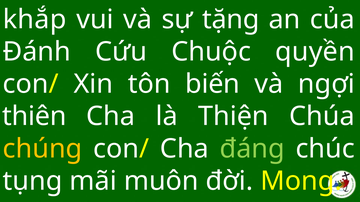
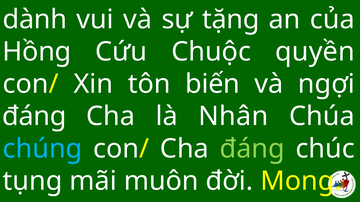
khắp: khắp -> dành
Đánh: Đánh -> Hồng
thiên at (34, 117): thiên -> đáng
Thiện: Thiện -> Nhân
chúng colour: yellow -> light blue
